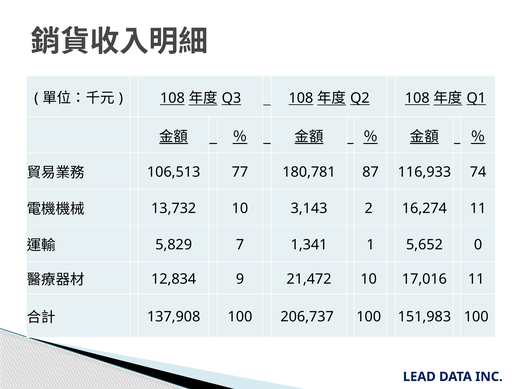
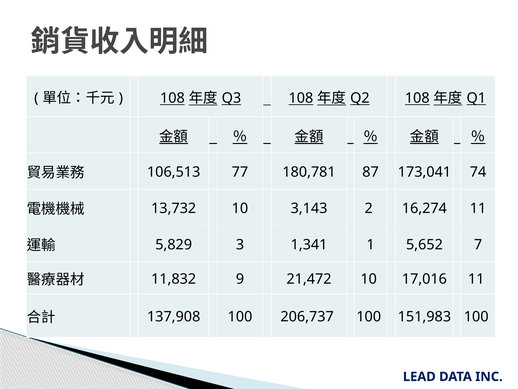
116,933: 116,933 -> 173,041
7: 7 -> 3
0: 0 -> 7
12,834: 12,834 -> 11,832
